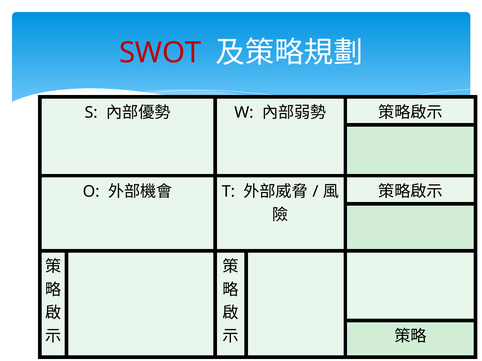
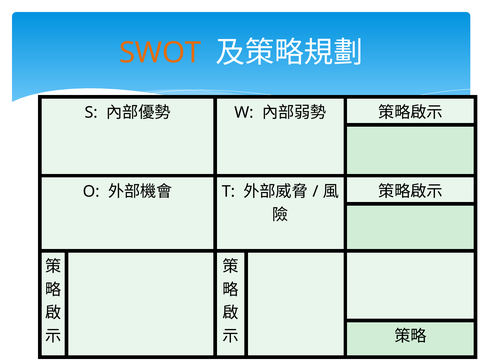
SWOT colour: red -> orange
